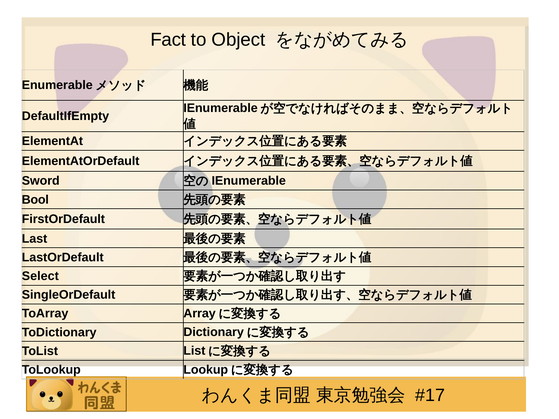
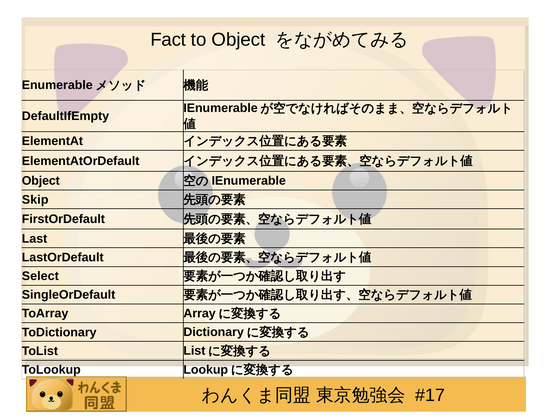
Sword at (41, 181): Sword -> Object
Bool: Bool -> Skip
